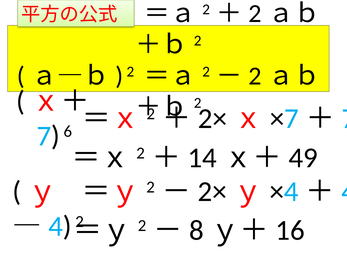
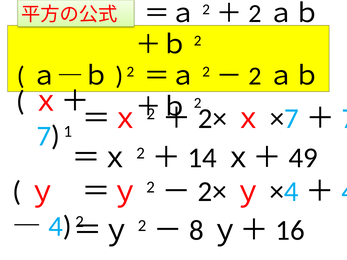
6: 6 -> 1
